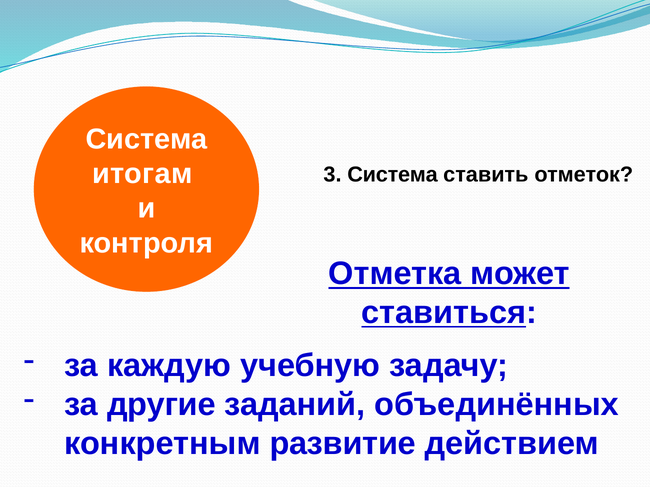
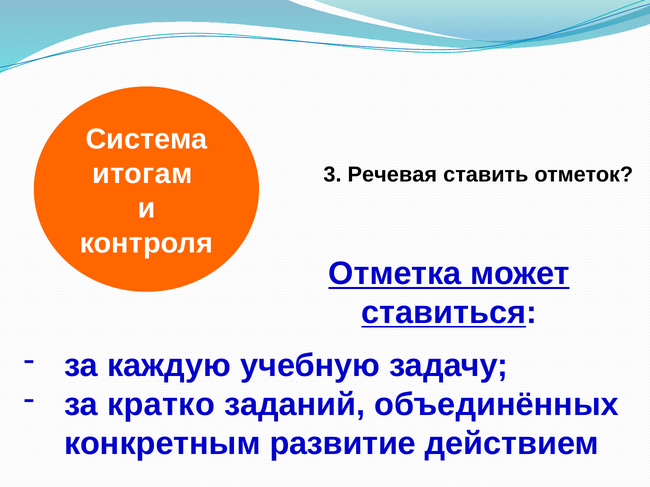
3 Система: Система -> Речевая
другие: другие -> кратко
